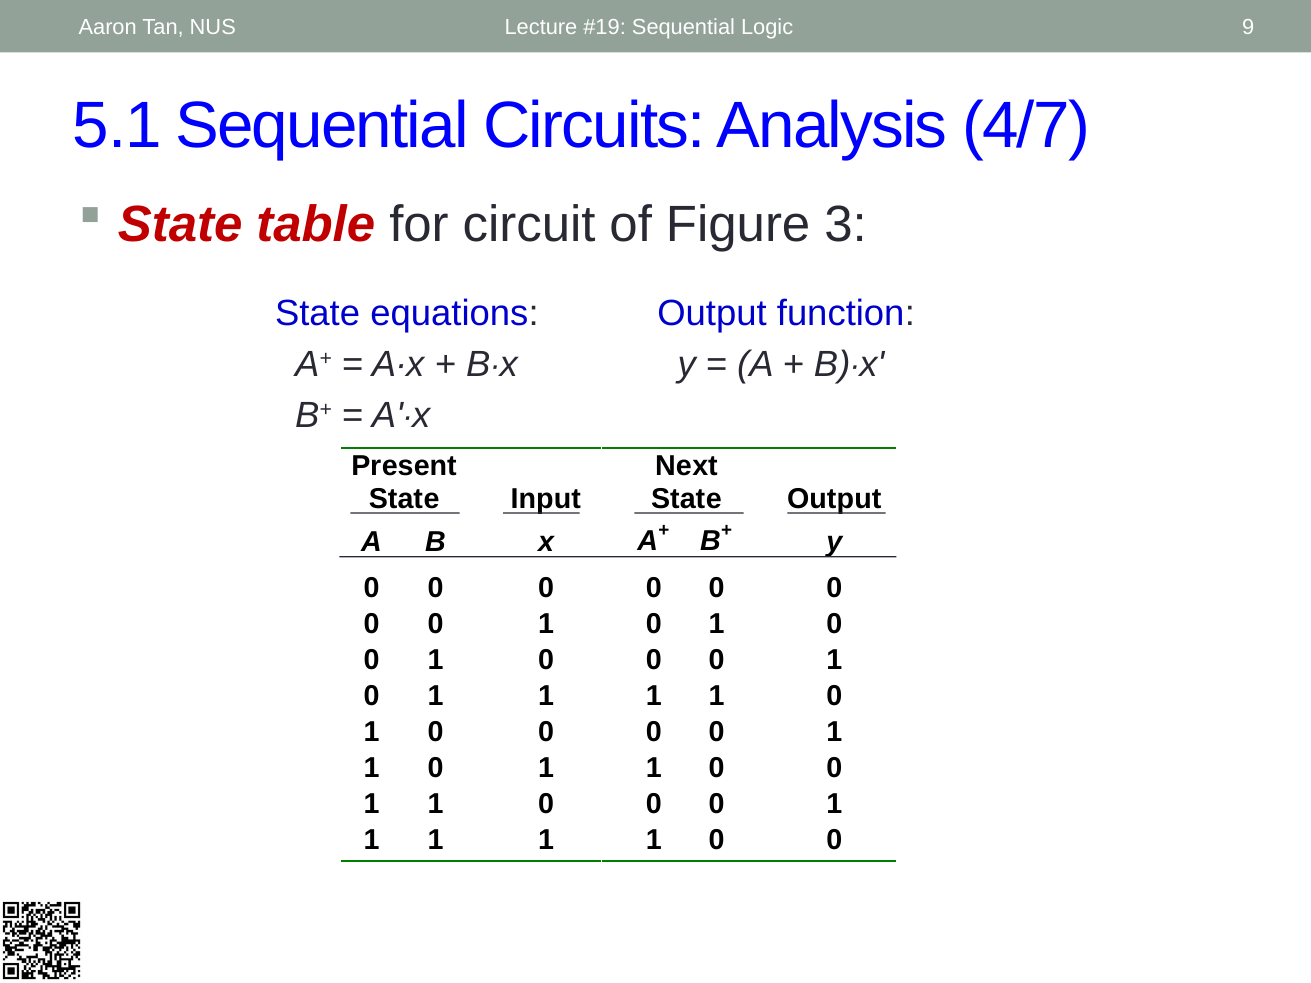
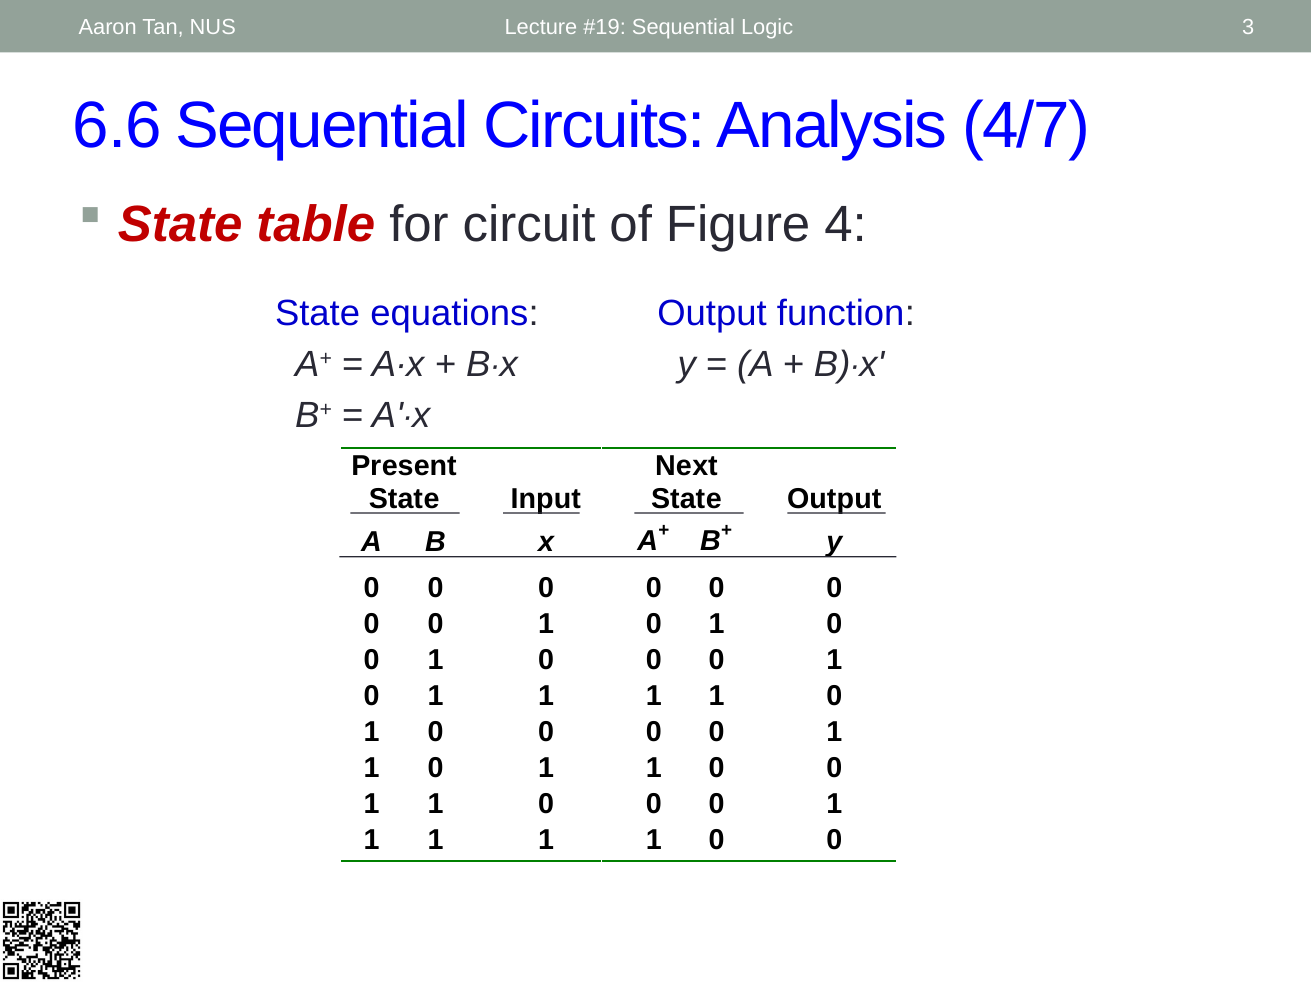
9: 9 -> 3
5.1: 5.1 -> 6.6
3: 3 -> 4
